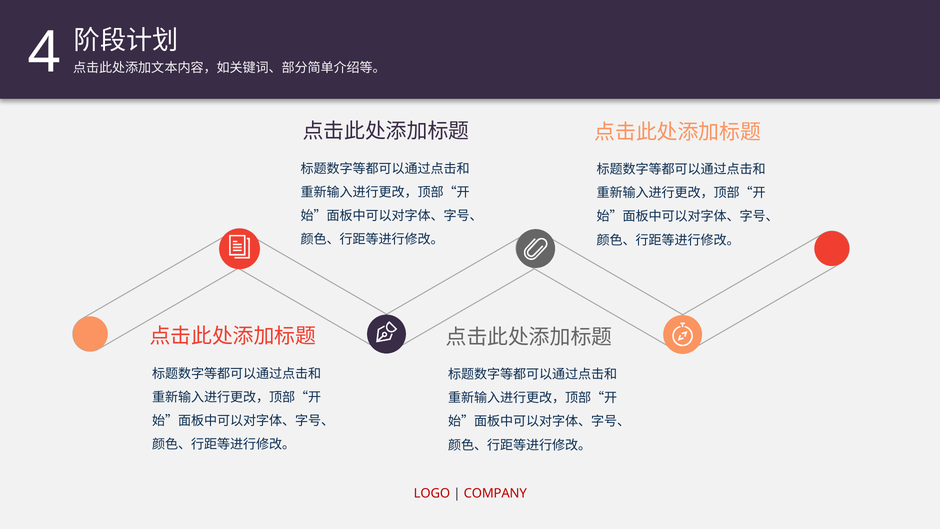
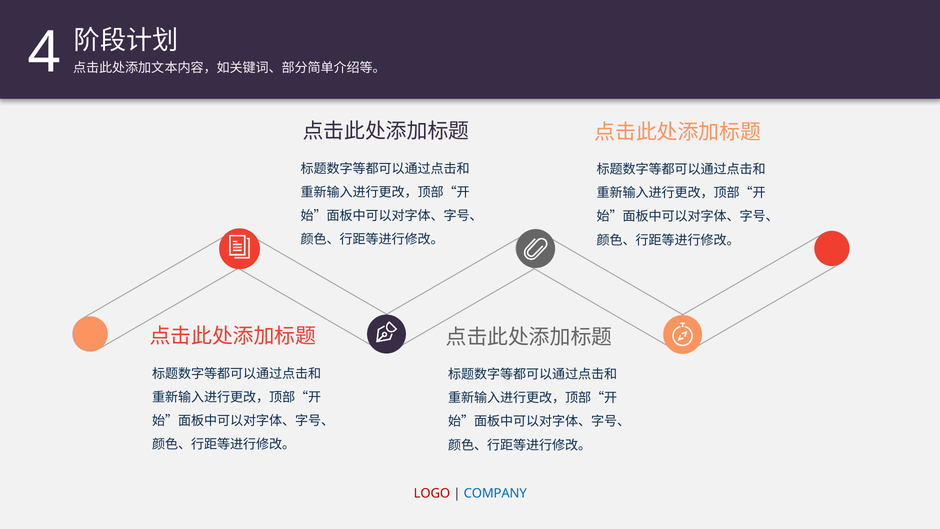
COMPANY colour: red -> blue
